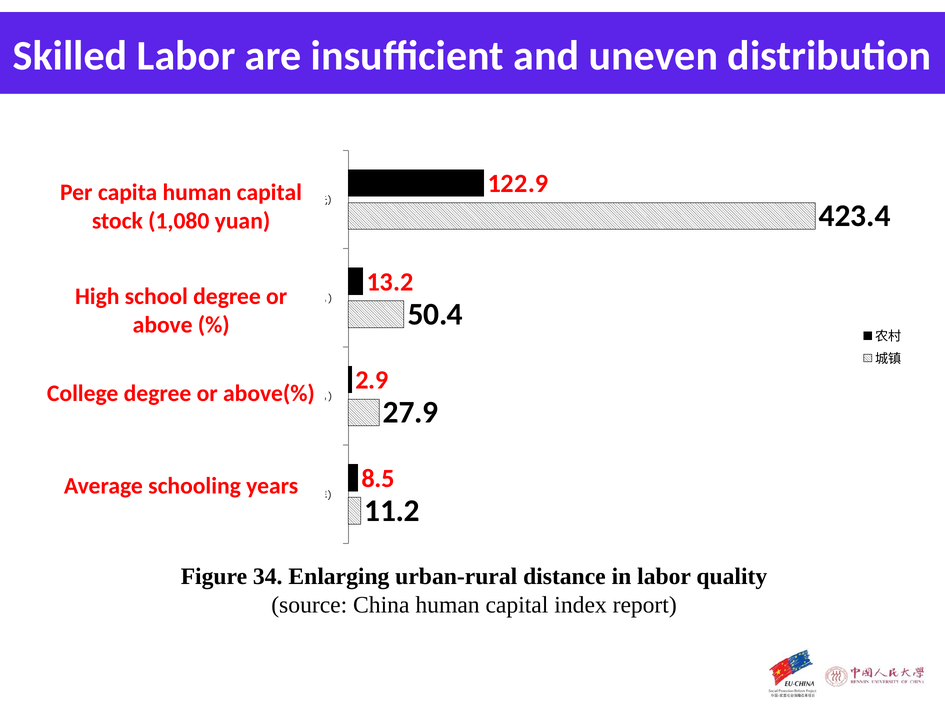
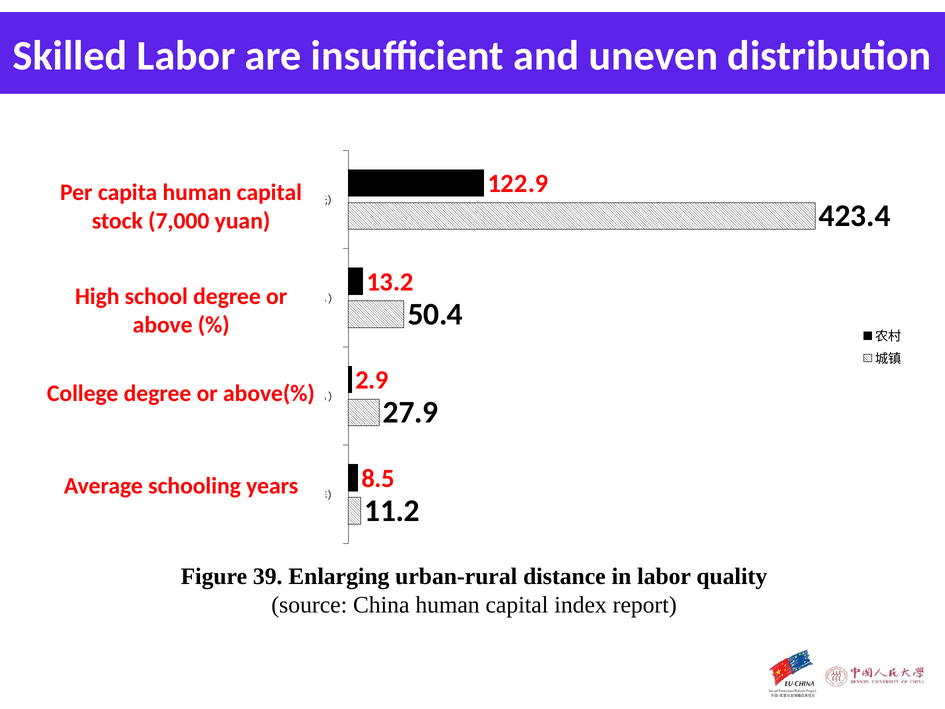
1,080: 1,080 -> 7,000
34: 34 -> 39
